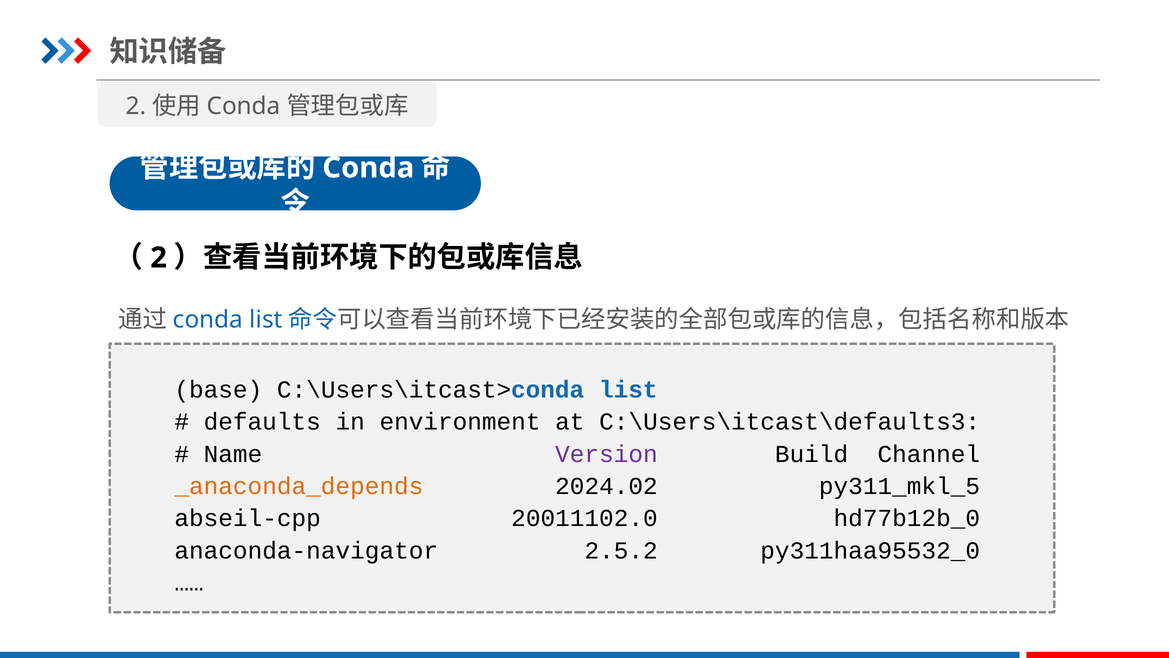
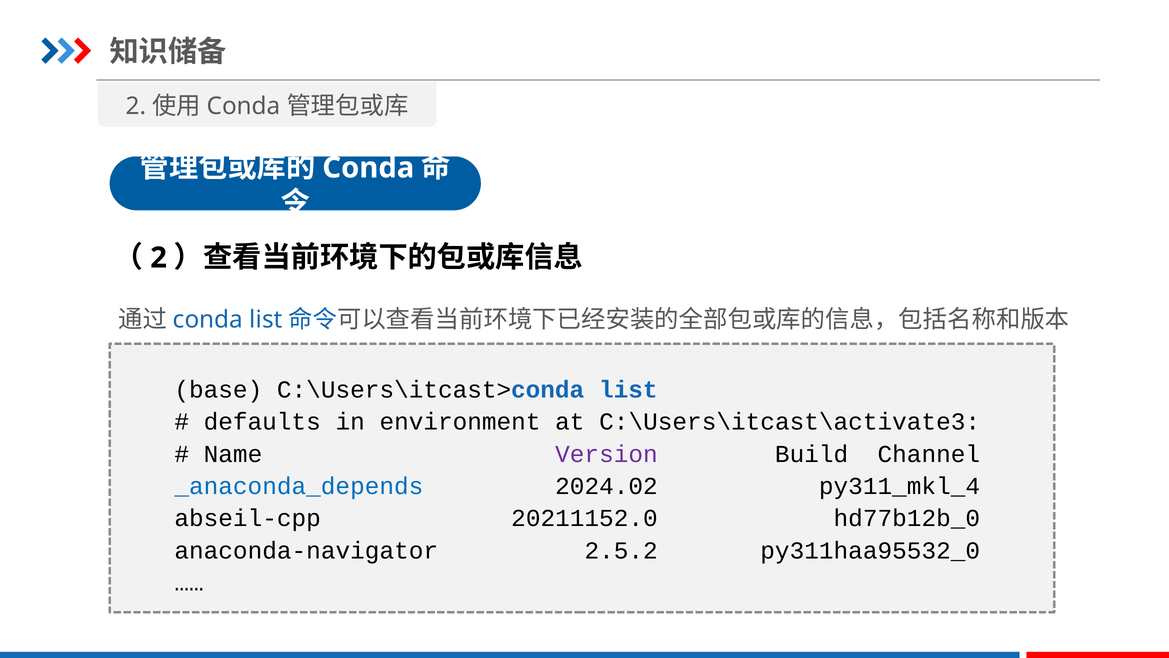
C:\Users\itcast\defaults3: C:\Users\itcast\defaults3 -> C:\Users\itcast\activate3
_anaconda_depends colour: orange -> blue
py311_mkl_5: py311_mkl_5 -> py311_mkl_4
20011102.0: 20011102.0 -> 20211152.0
